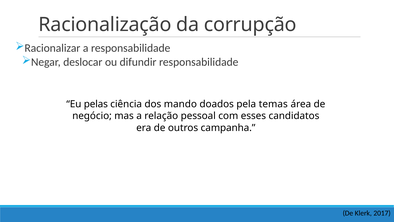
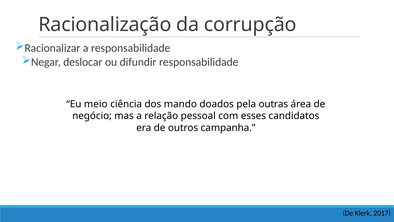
pelas: pelas -> meio
temas: temas -> outras
